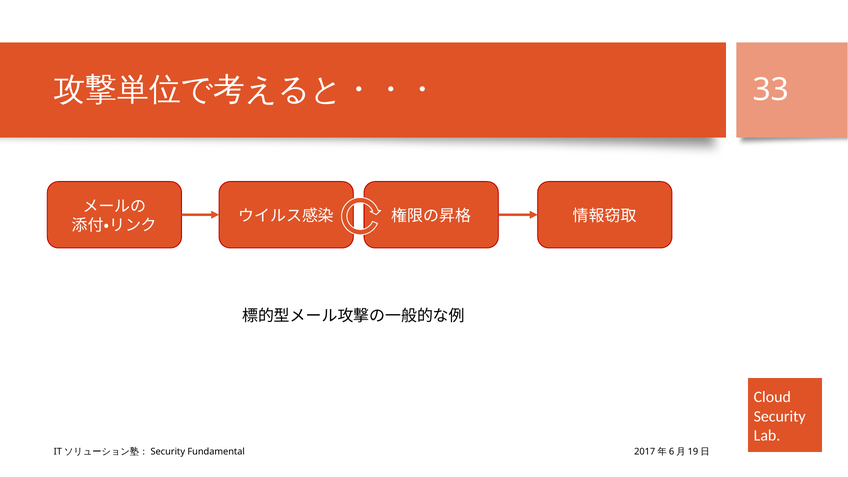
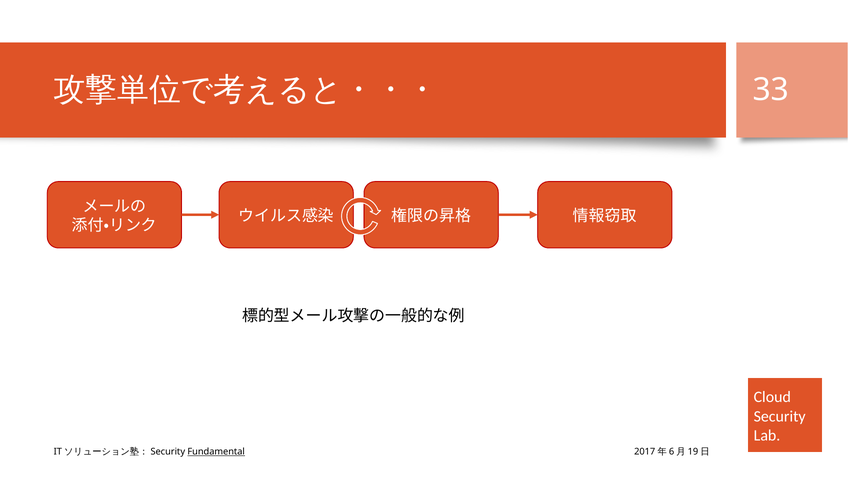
Fundamental underline: none -> present
